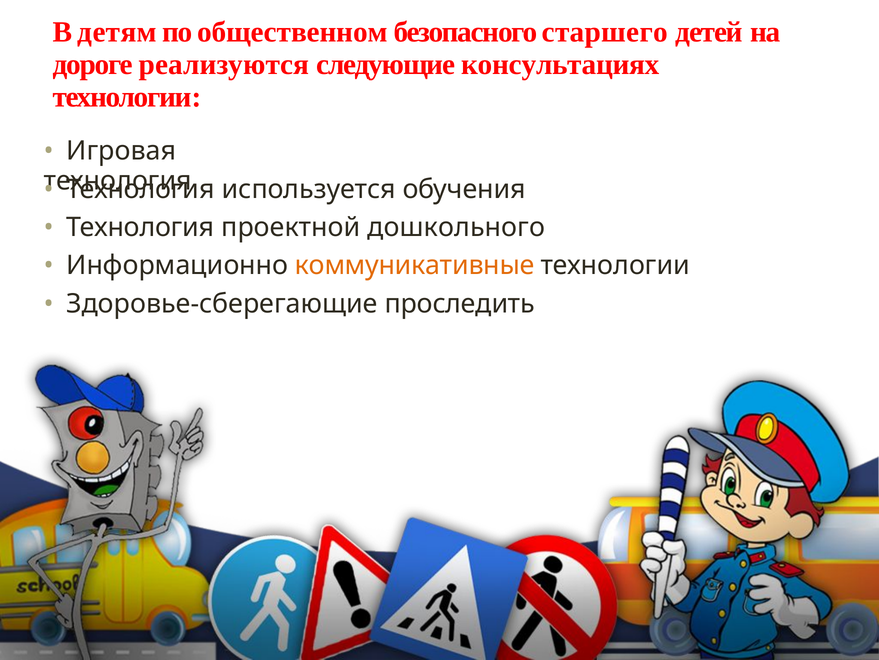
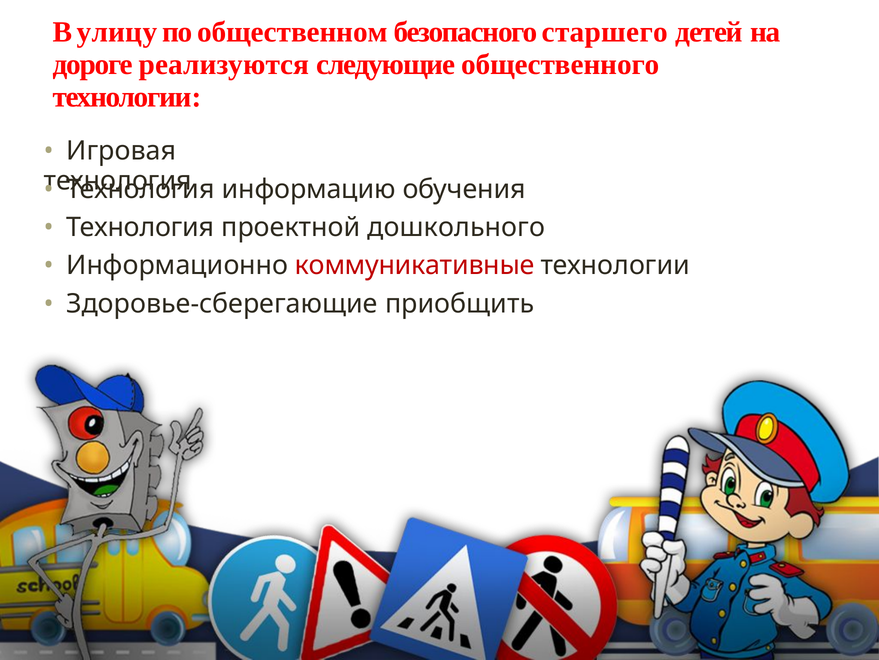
детям: детям -> улицу
консультациях: консультациях -> общественного
используется: используется -> информацию
коммуникативные colour: orange -> red
проследить: проследить -> приобщить
